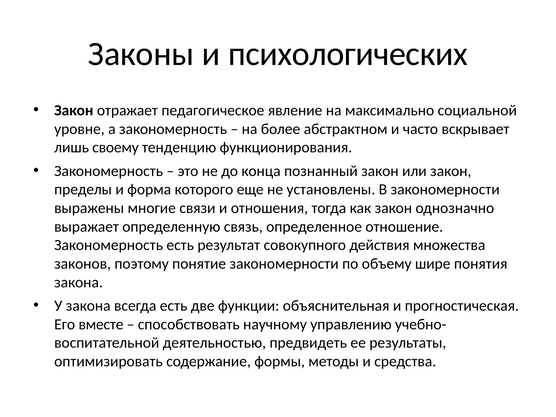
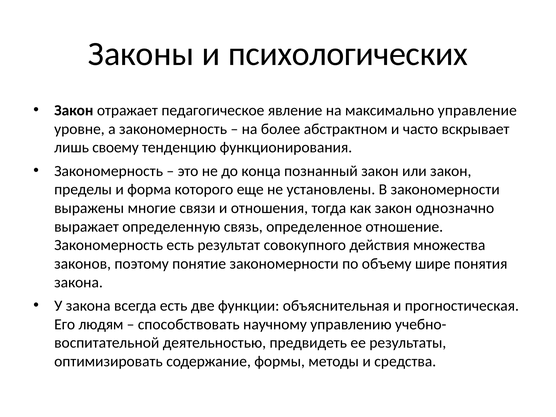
социальной: социальной -> управление
вместе: вместе -> людям
